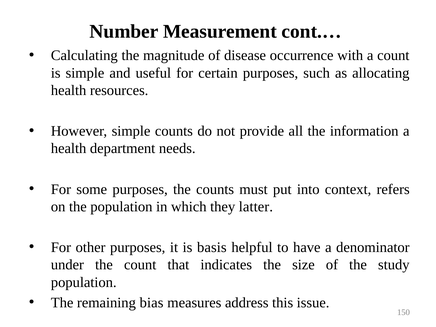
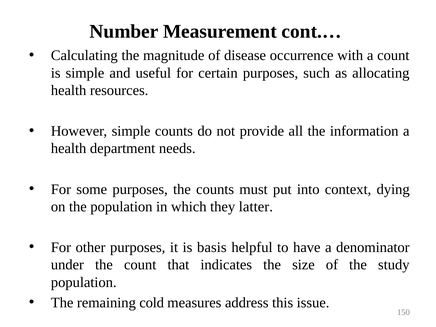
refers: refers -> dying
bias: bias -> cold
